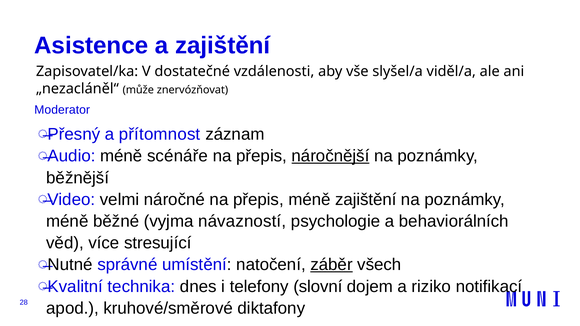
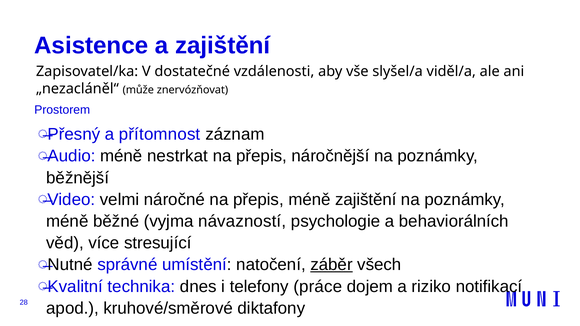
Moderator: Moderator -> Prostorem
scénáře: scénáře -> nestrkat
náročnější underline: present -> none
slovní: slovní -> práce
